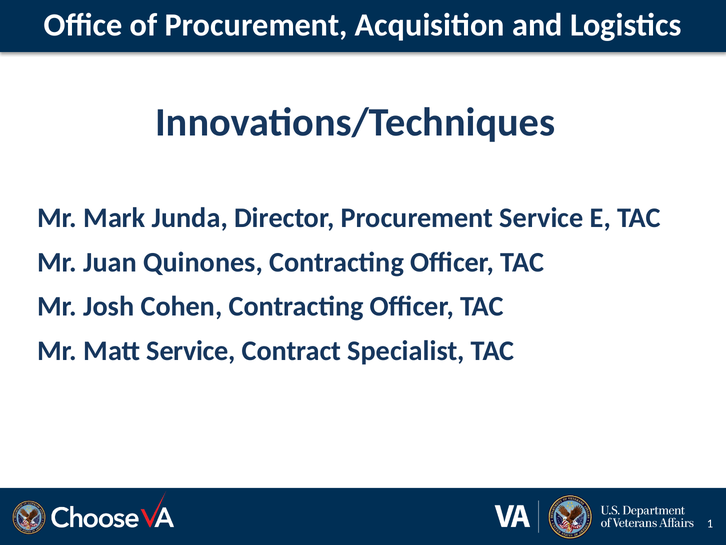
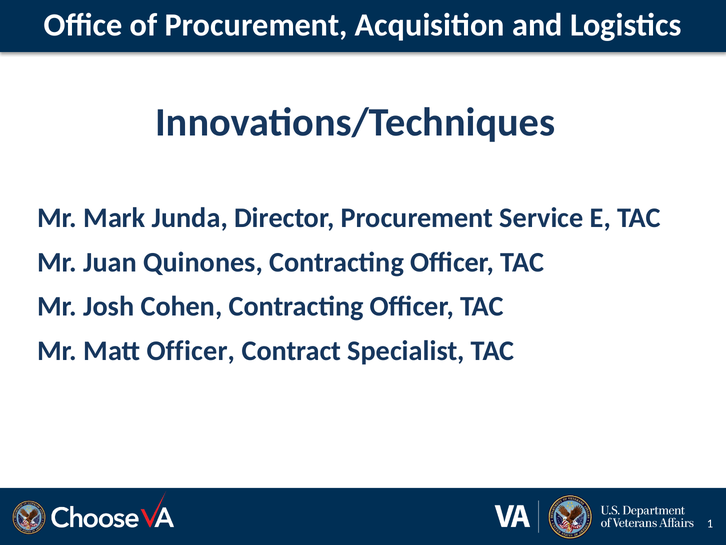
Matt Service: Service -> Officer
